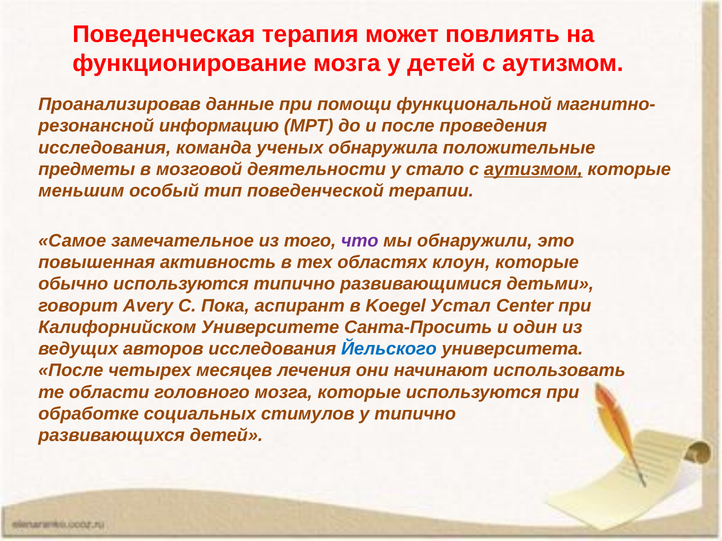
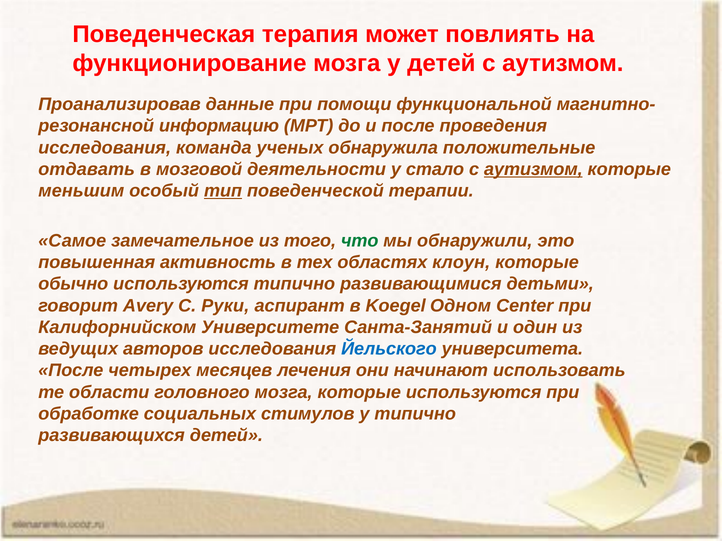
предметы: предметы -> отдавать
тип underline: none -> present
что colour: purple -> green
Пока: Пока -> Руки
Устал: Устал -> Одном
Санта-Просить: Санта-Просить -> Санта-Занятий
